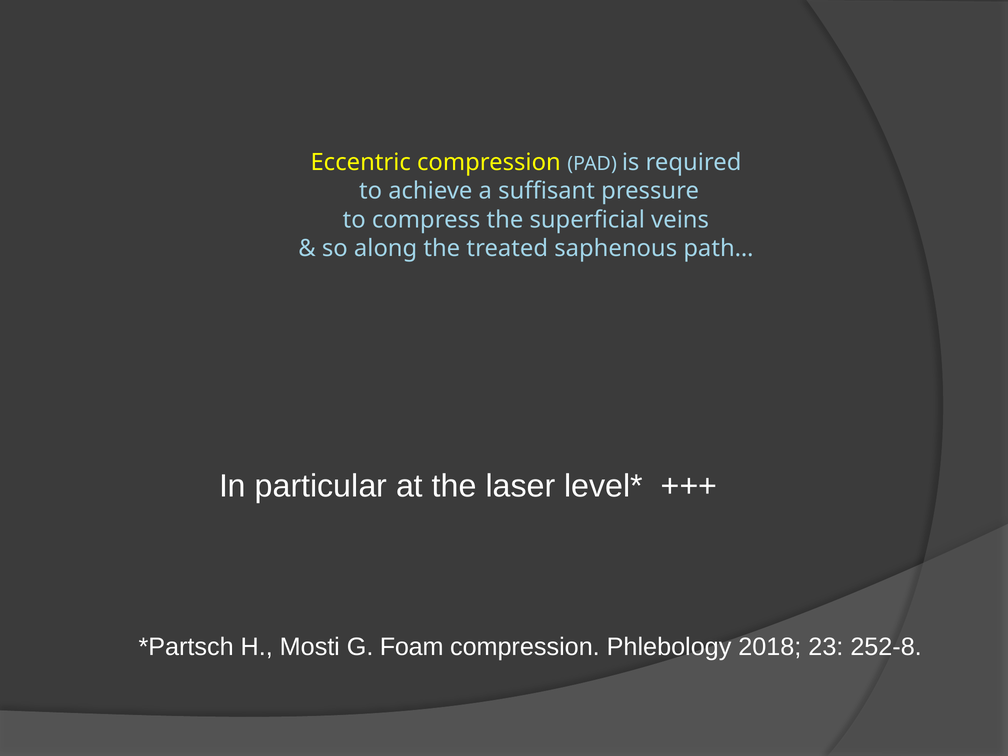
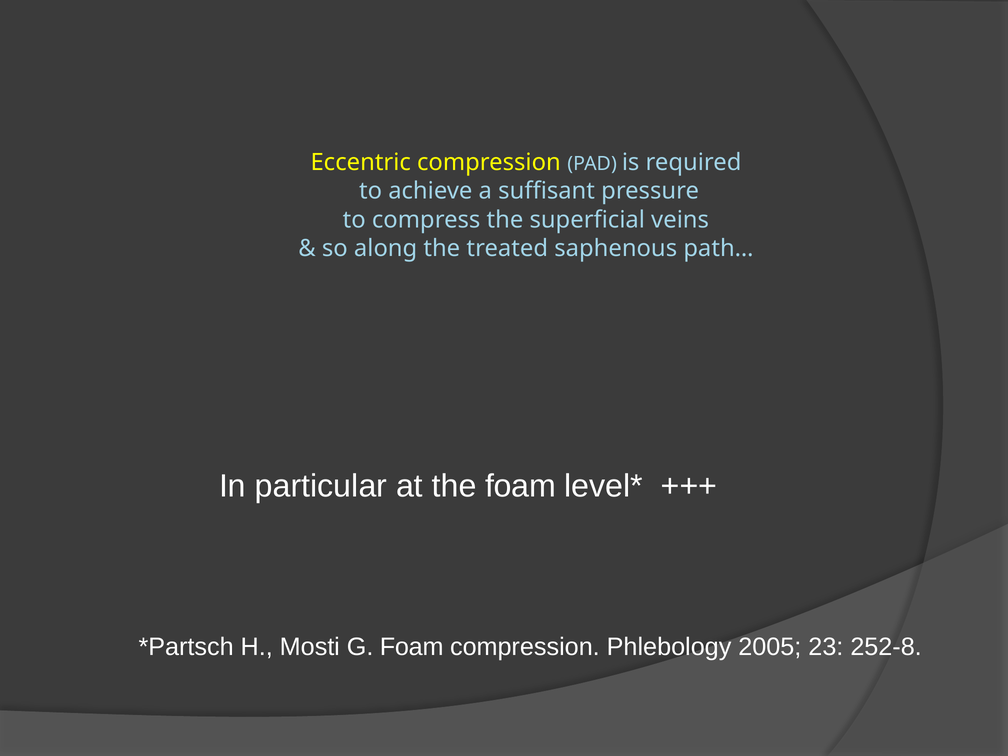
the laser: laser -> foam
2018: 2018 -> 2005
